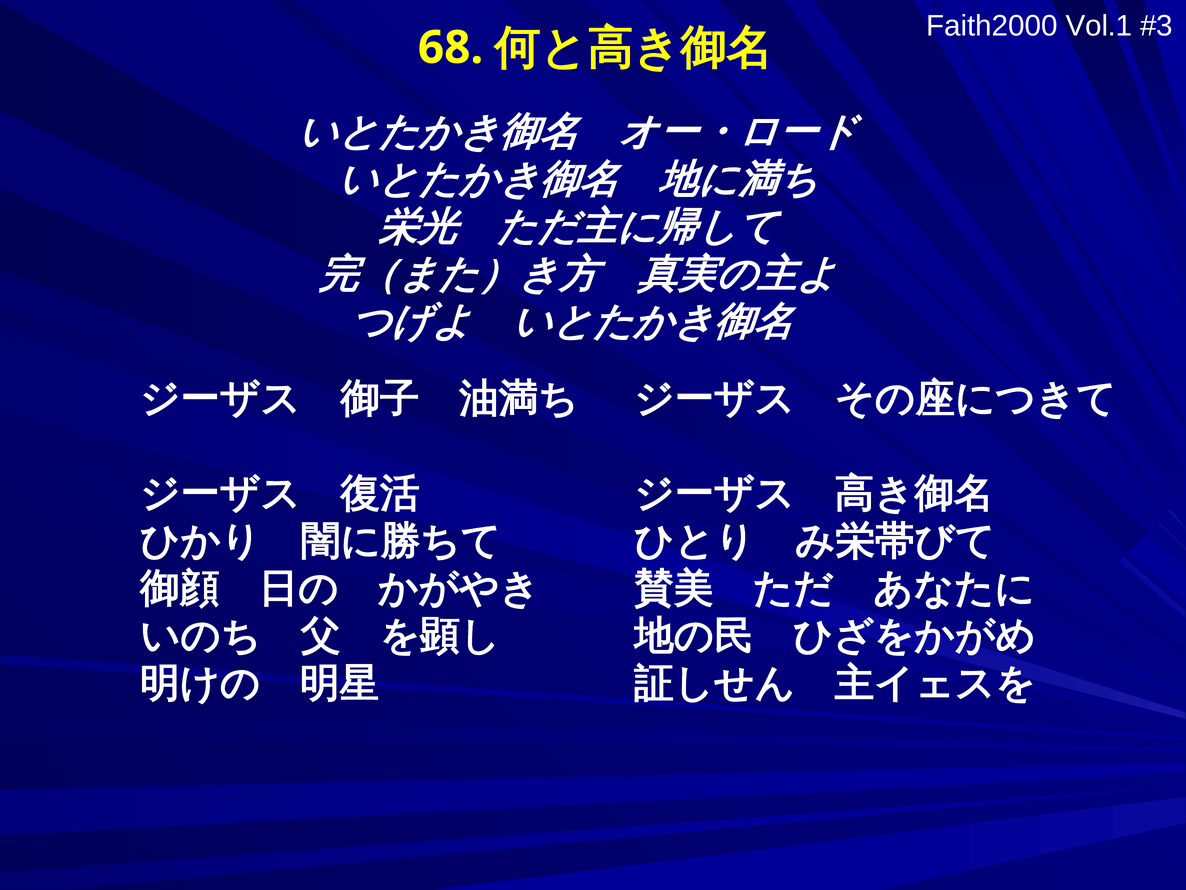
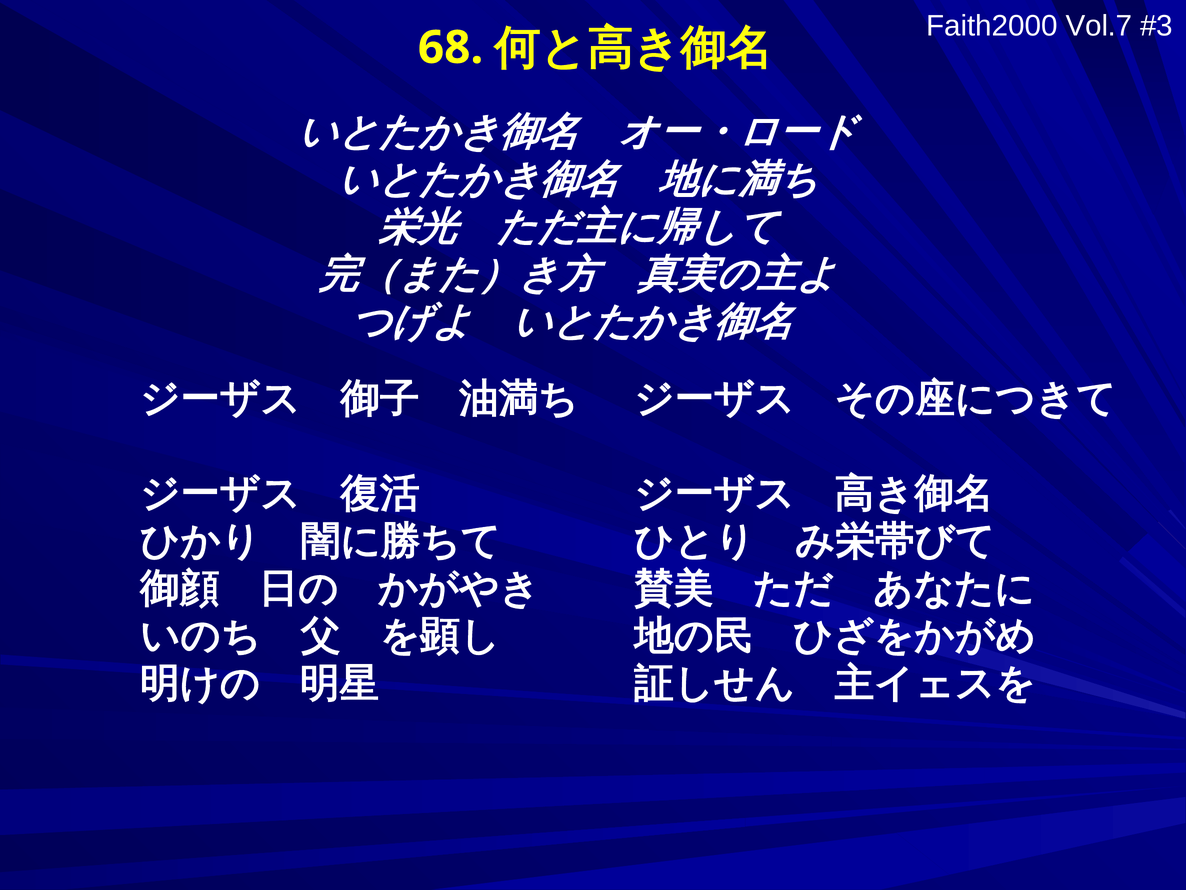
Vol.1: Vol.1 -> Vol.7
